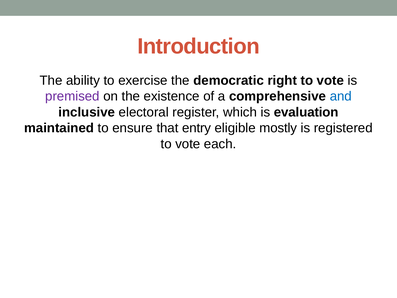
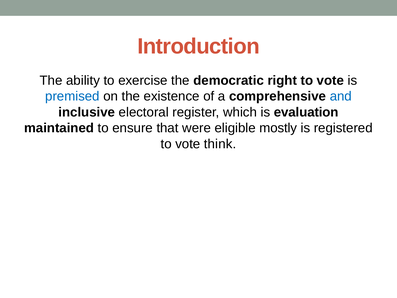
premised colour: purple -> blue
entry: entry -> were
each: each -> think
